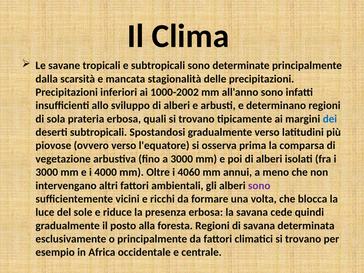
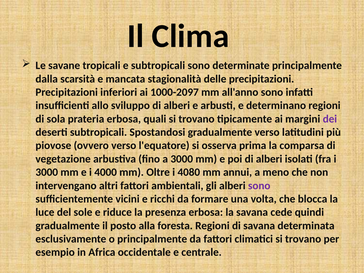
1000-2002: 1000-2002 -> 1000-2097
dei colour: blue -> purple
4060: 4060 -> 4080
